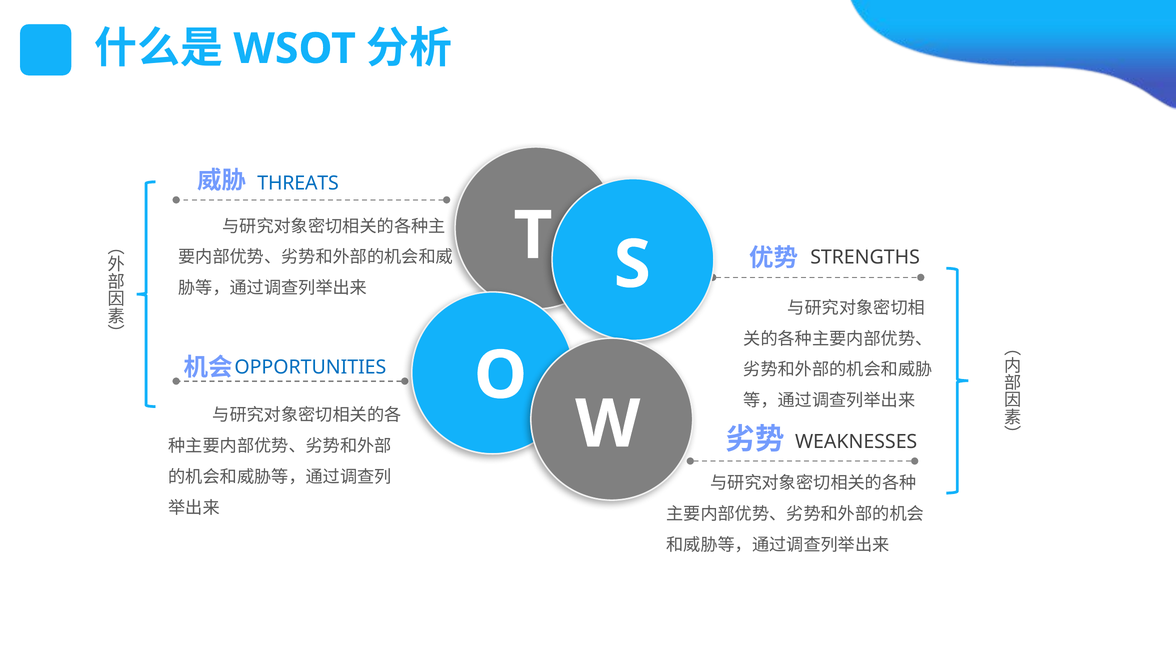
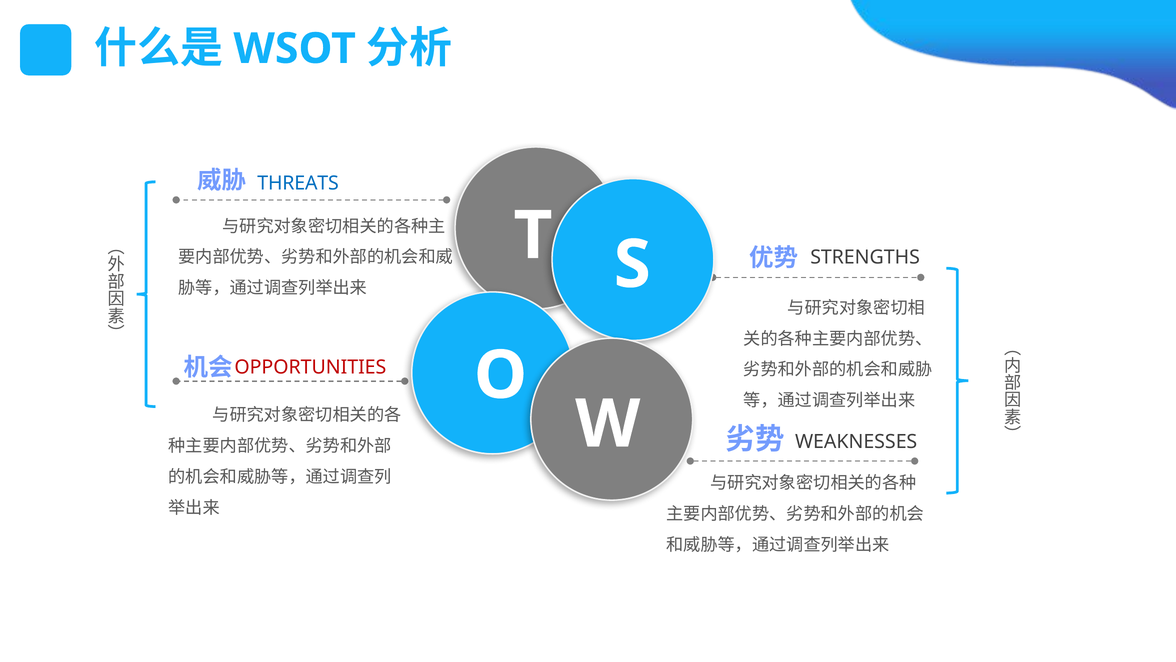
OPPORTUNITIES colour: blue -> red
